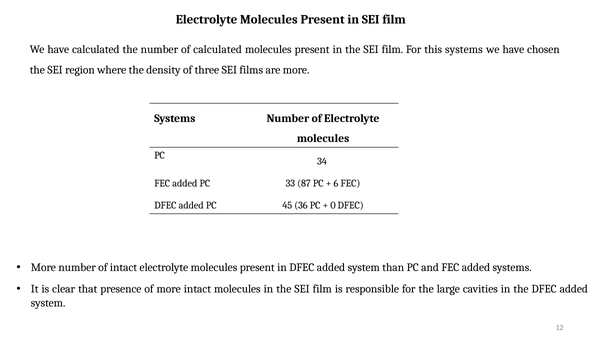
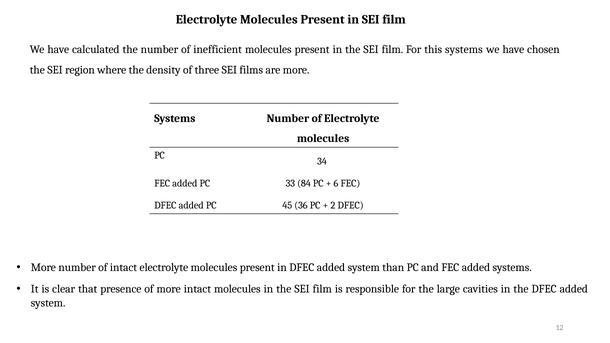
of calculated: calculated -> inefficient
87: 87 -> 84
0: 0 -> 2
